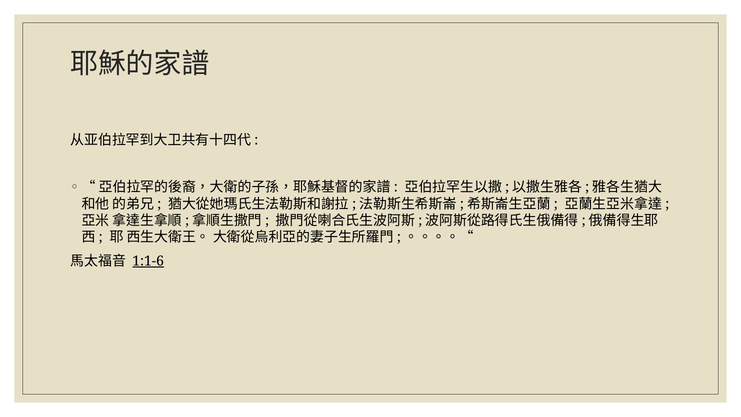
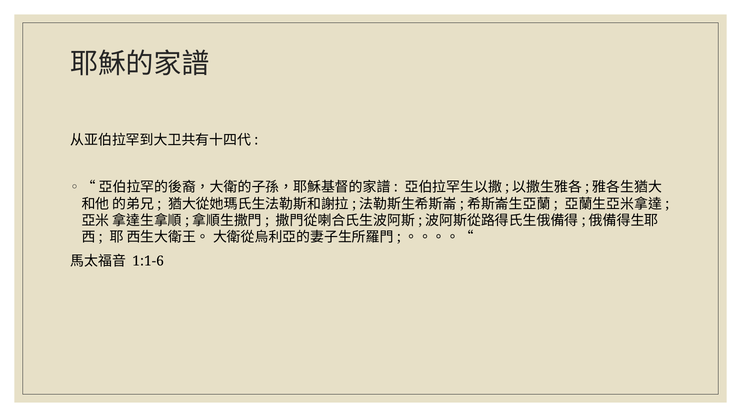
1:1-6 underline: present -> none
